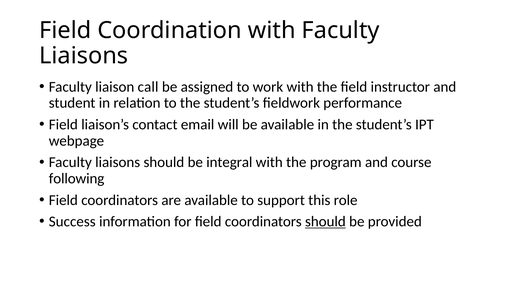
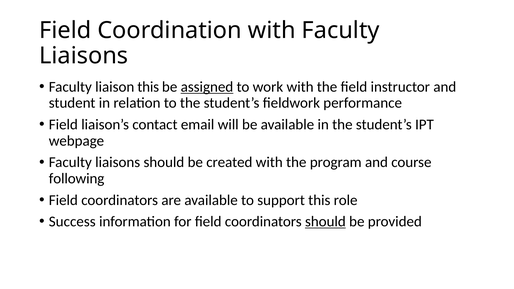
liaison call: call -> this
assigned underline: none -> present
integral: integral -> created
